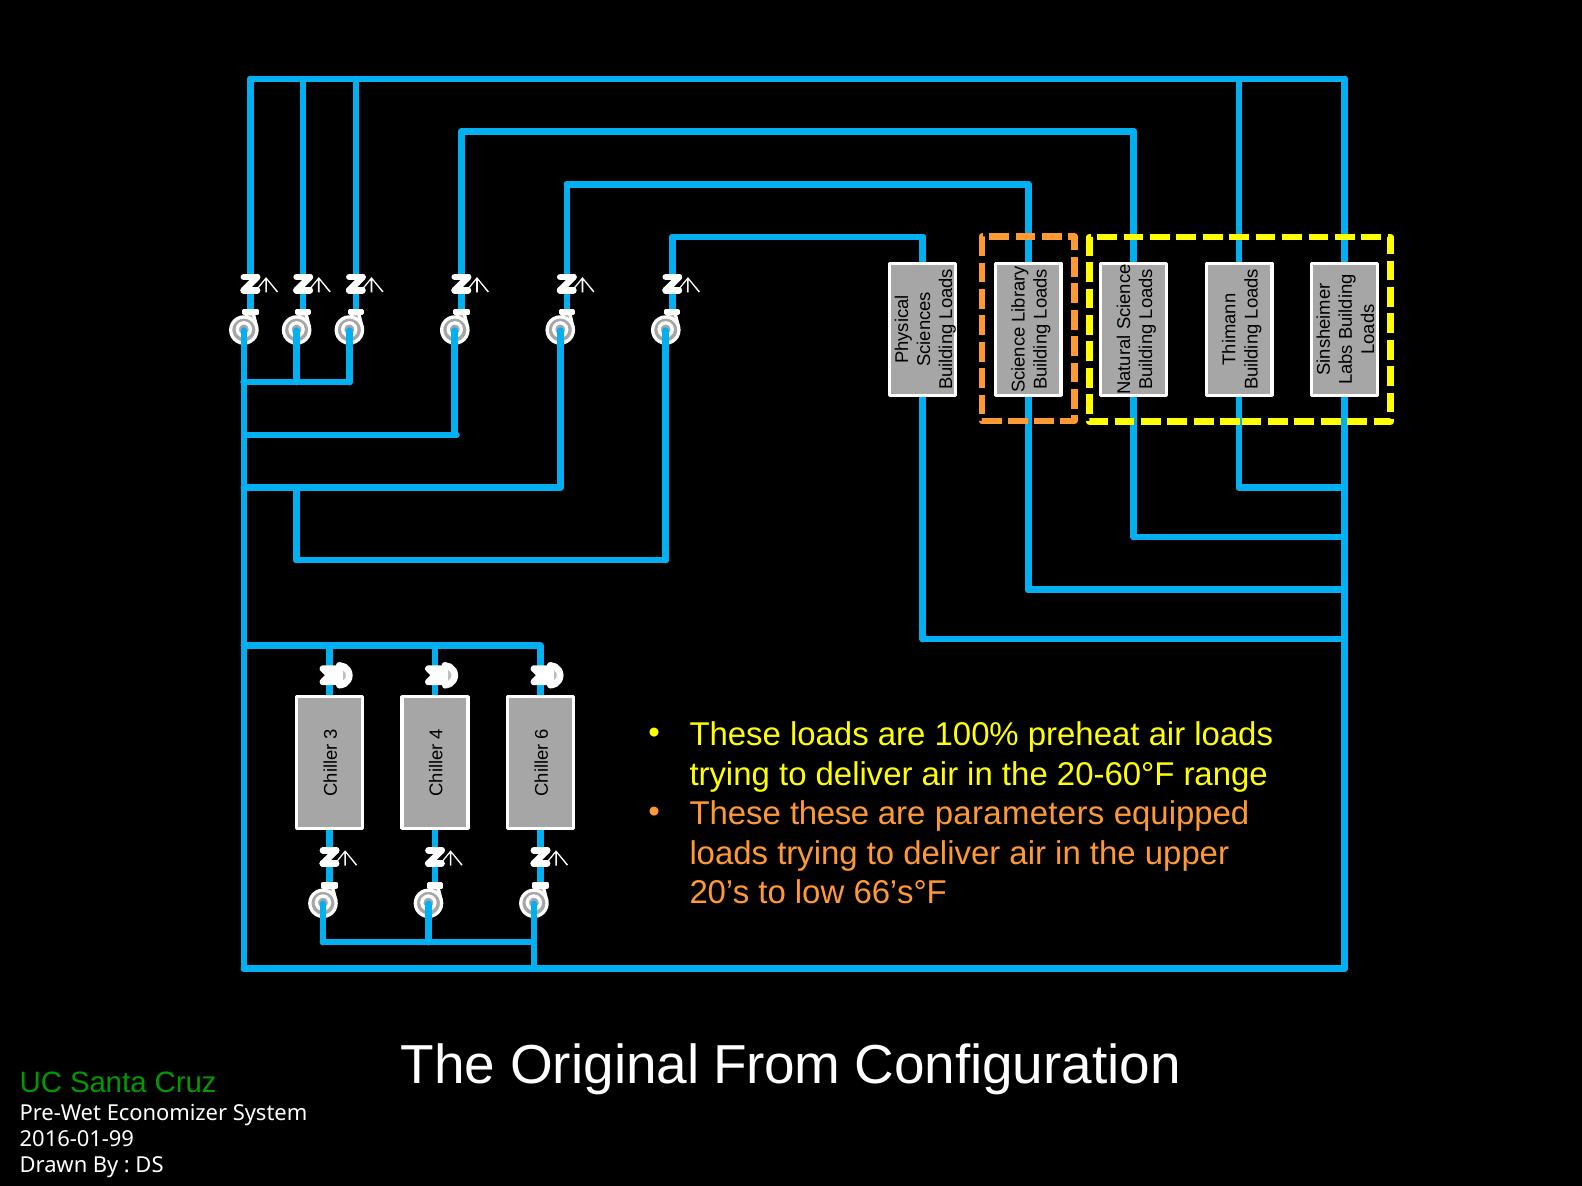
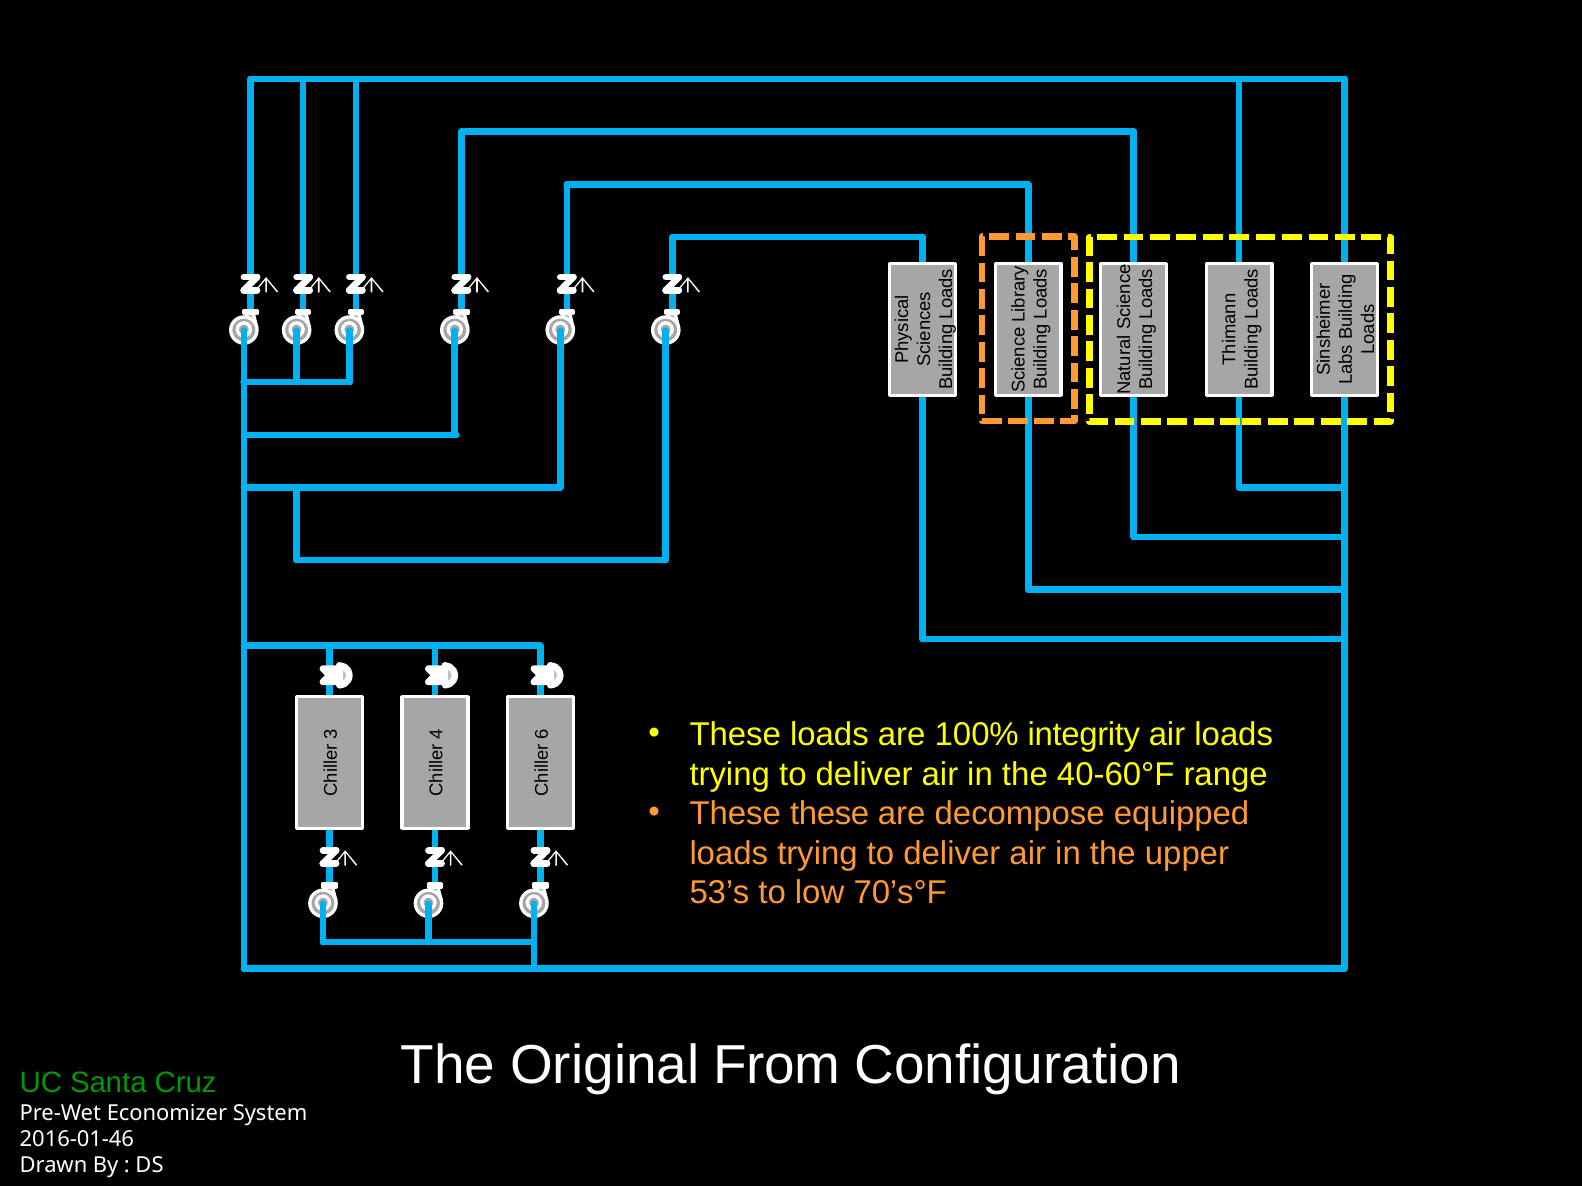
preheat: preheat -> integrity
20-60°F: 20-60°F -> 40-60°F
parameters: parameters -> decompose
20’s: 20’s -> 53’s
66’s°F: 66’s°F -> 70’s°F
2016-01-99: 2016-01-99 -> 2016-01-46
